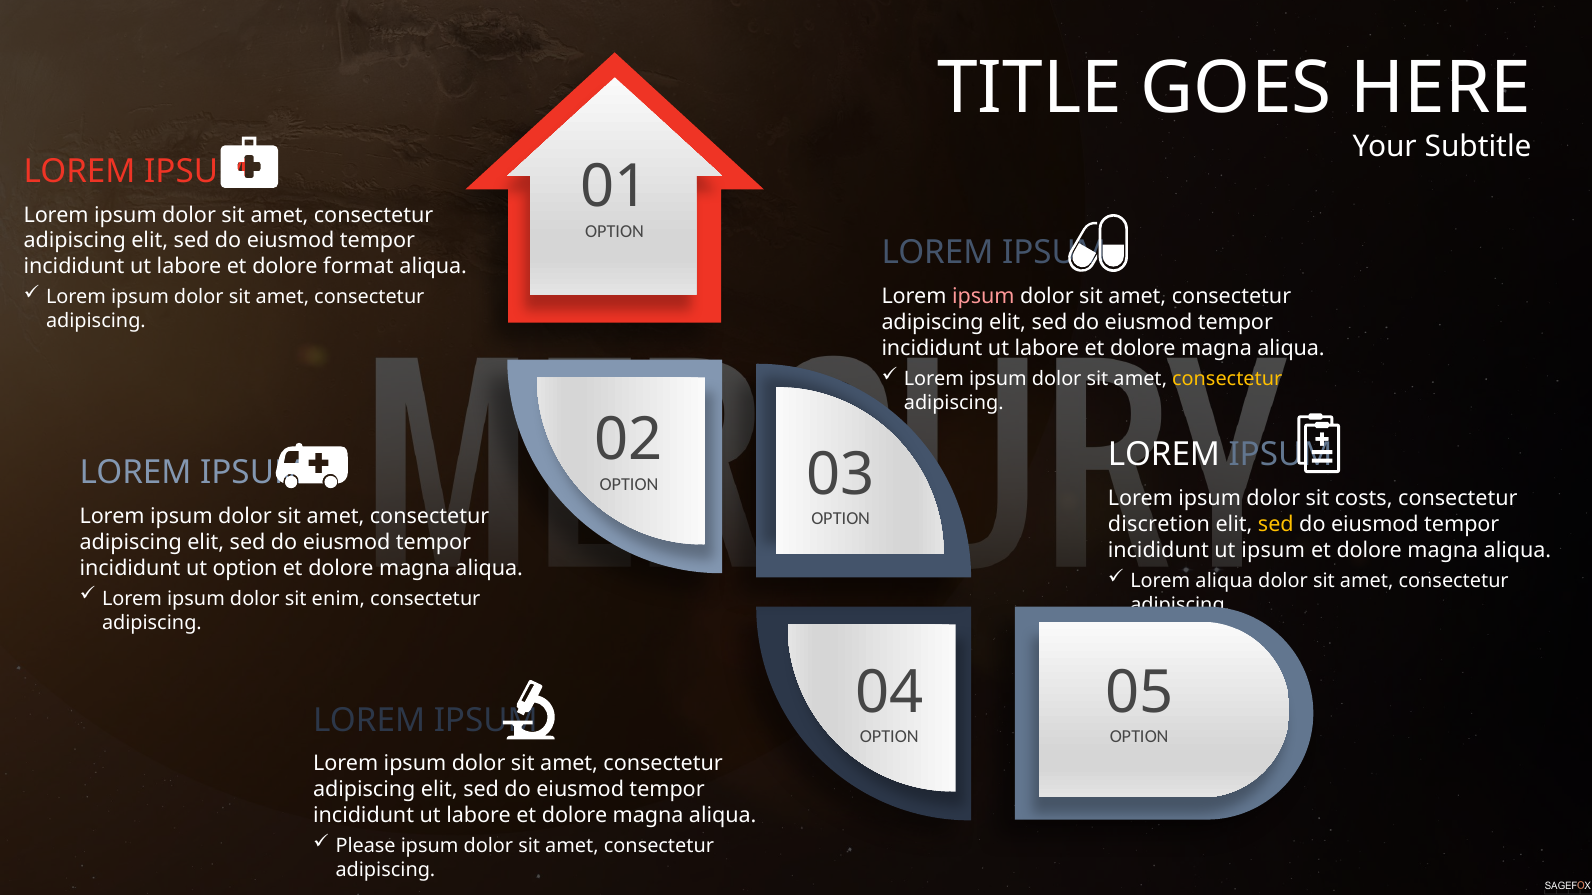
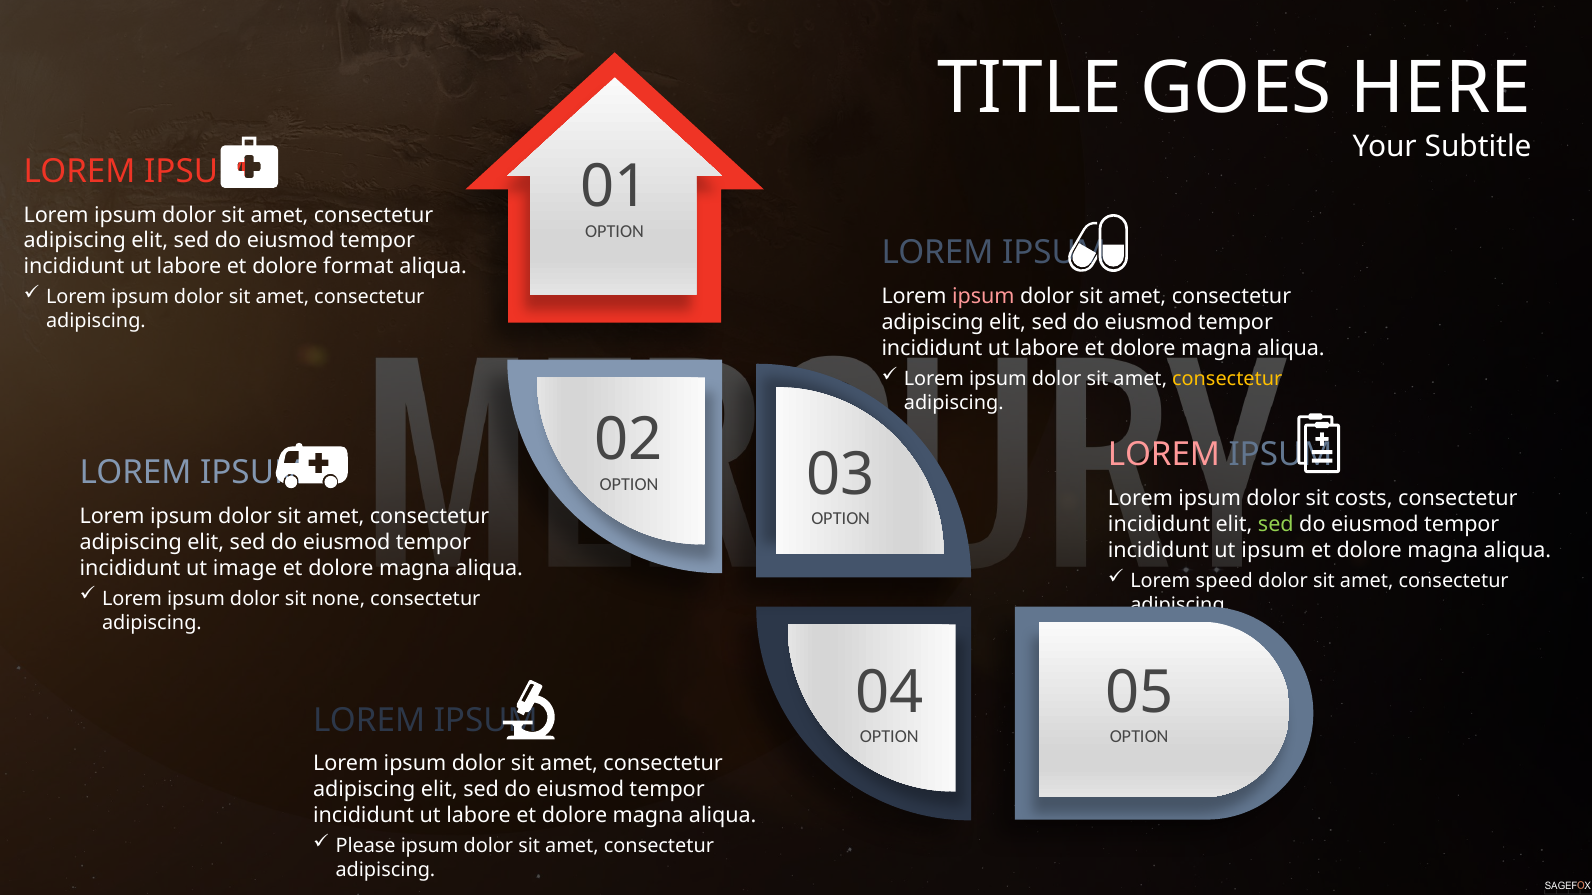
LOREM at (1164, 455) colour: white -> pink
discretion at (1159, 525): discretion -> incididunt
sed at (1276, 525) colour: yellow -> light green
ut option: option -> image
Lorem aliqua: aliqua -> speed
enim: enim -> none
